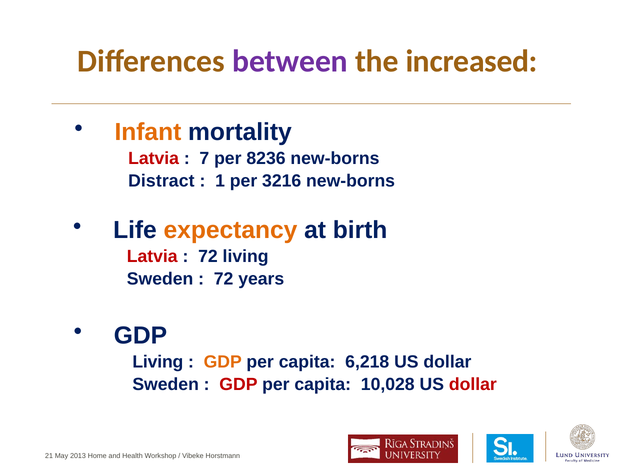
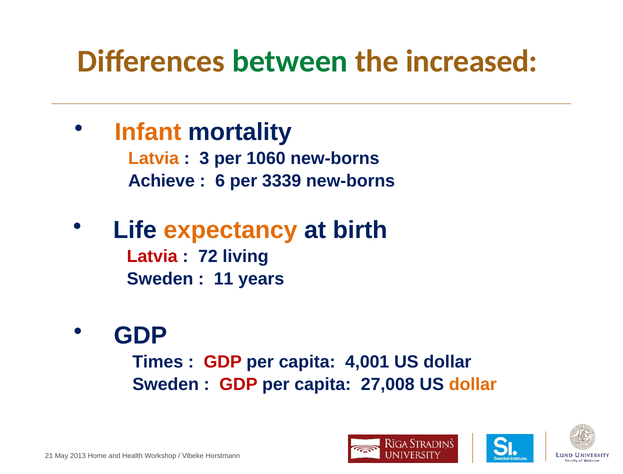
between colour: purple -> green
Latvia at (154, 158) colour: red -> orange
7: 7 -> 3
8236: 8236 -> 1060
Distract: Distract -> Achieve
1: 1 -> 6
3216: 3216 -> 3339
72 at (224, 279): 72 -> 11
Living at (158, 361): Living -> Times
GDP at (223, 361) colour: orange -> red
6,218: 6,218 -> 4,001
10,028: 10,028 -> 27,008
dollar at (473, 384) colour: red -> orange
